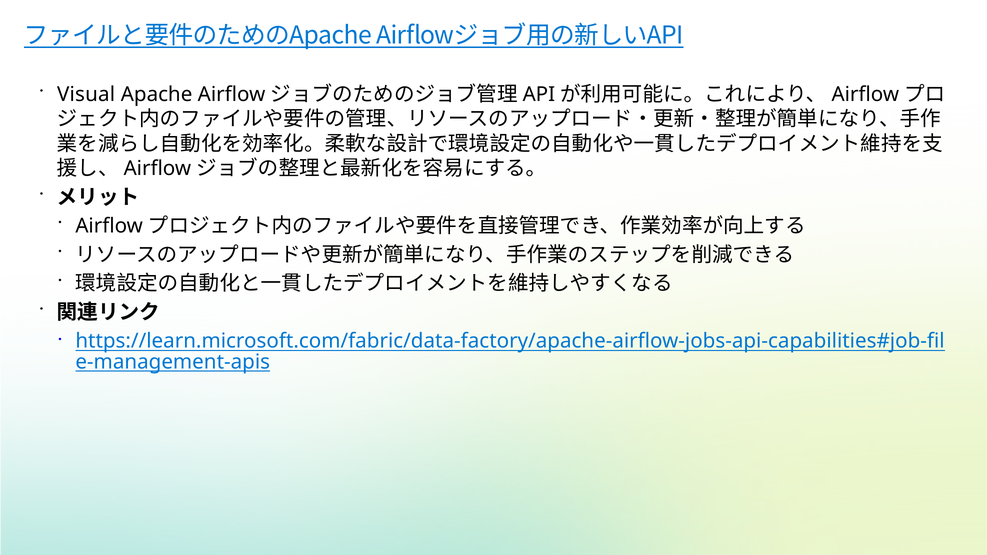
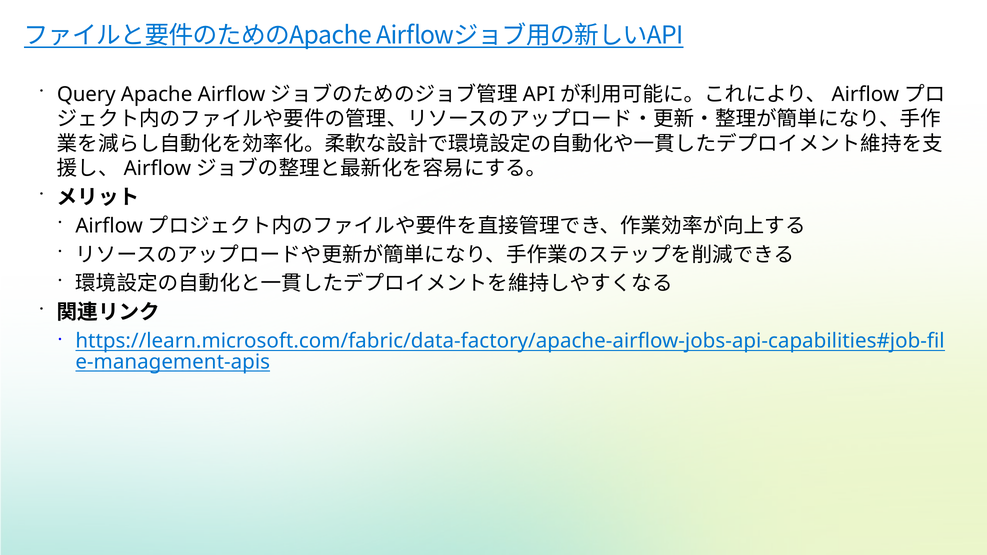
Visual: Visual -> Query
